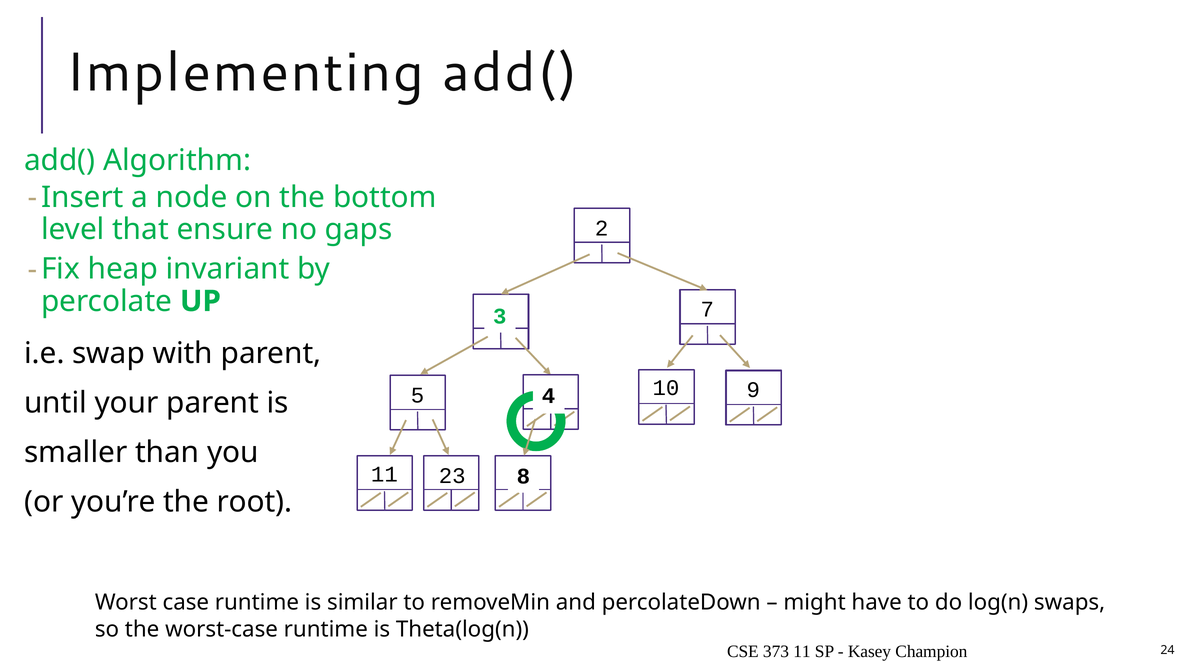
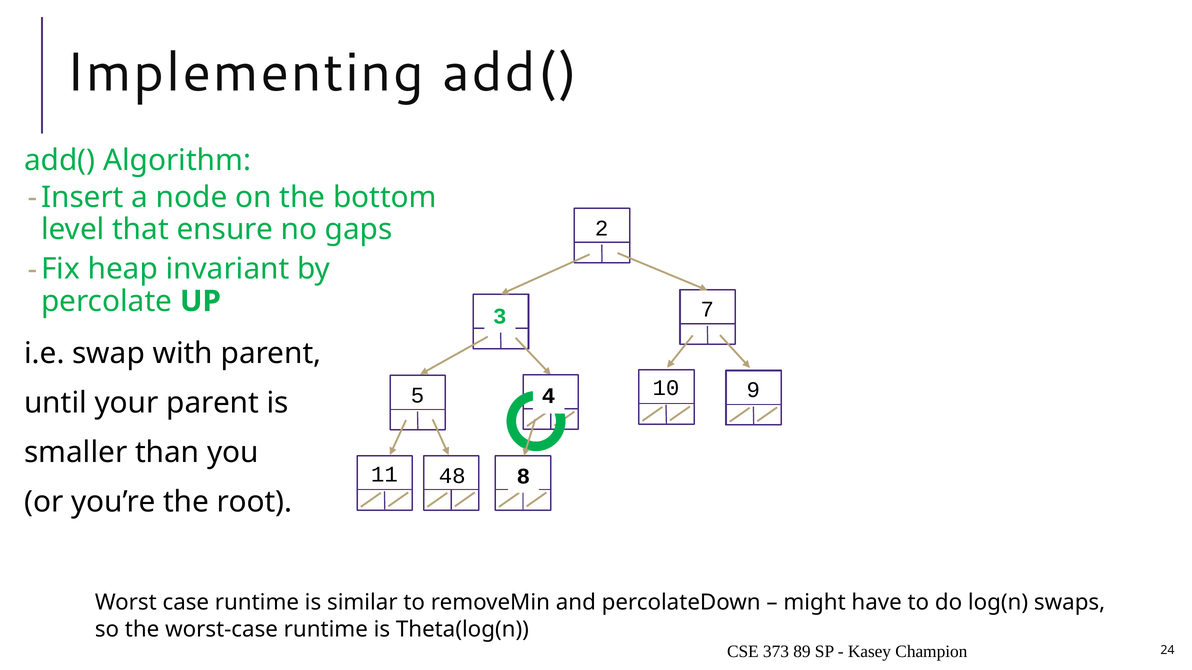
23: 23 -> 48
373 11: 11 -> 89
